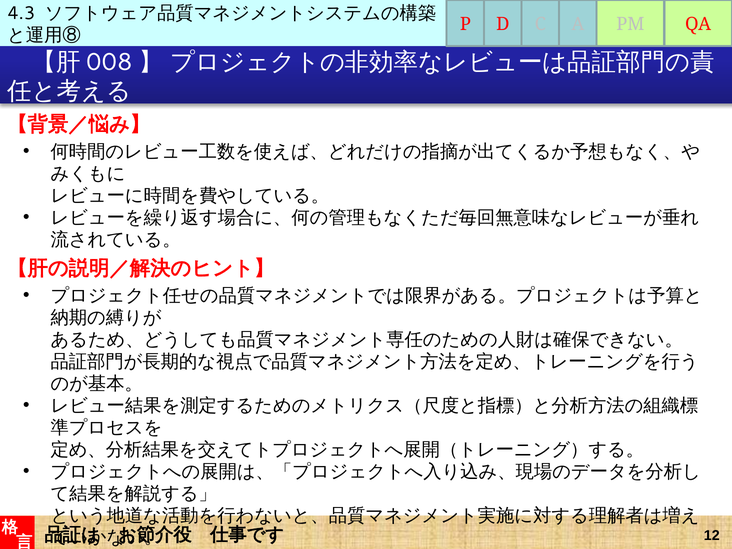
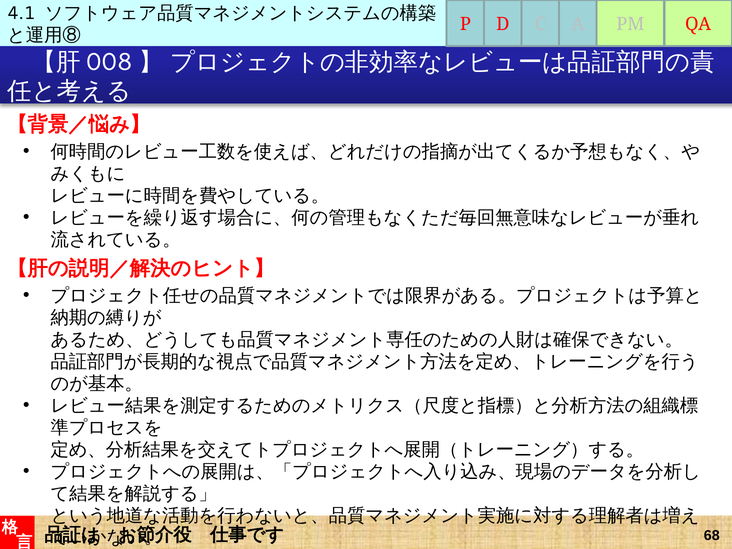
4.3: 4.3 -> 4.1
12: 12 -> 68
